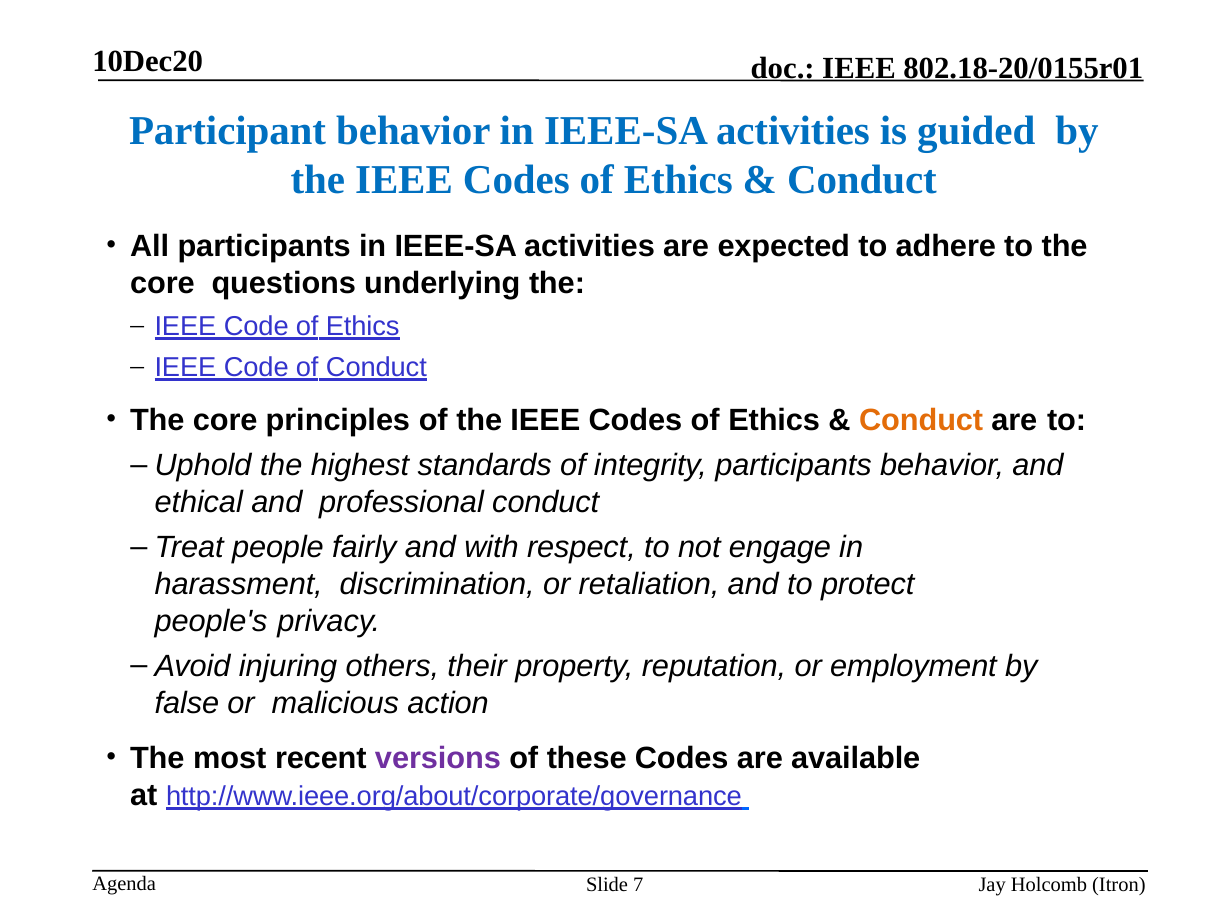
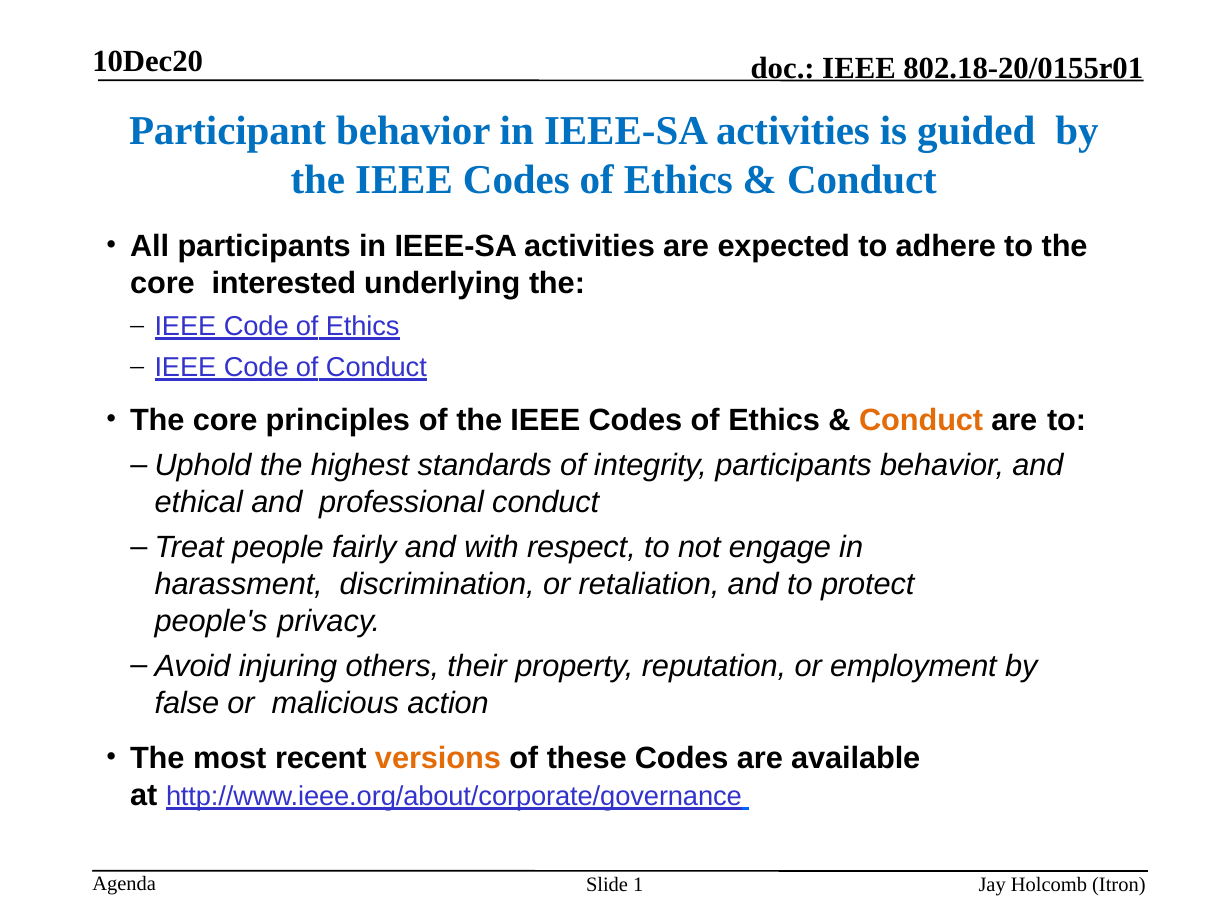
questions: questions -> interested
versions colour: purple -> orange
7: 7 -> 1
